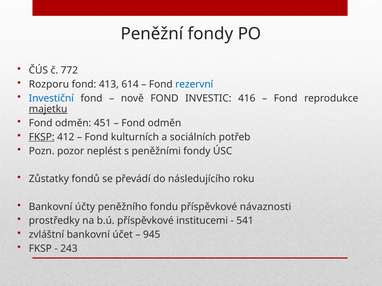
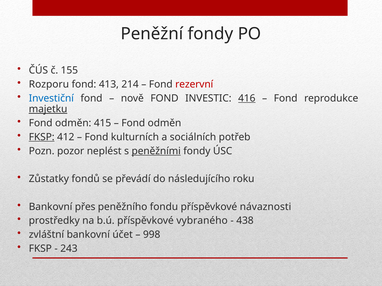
772: 772 -> 155
614: 614 -> 214
rezervní colour: blue -> red
416 underline: none -> present
451: 451 -> 415
peněžními underline: none -> present
účty: účty -> přes
institucemi: institucemi -> vybraného
541: 541 -> 438
945: 945 -> 998
